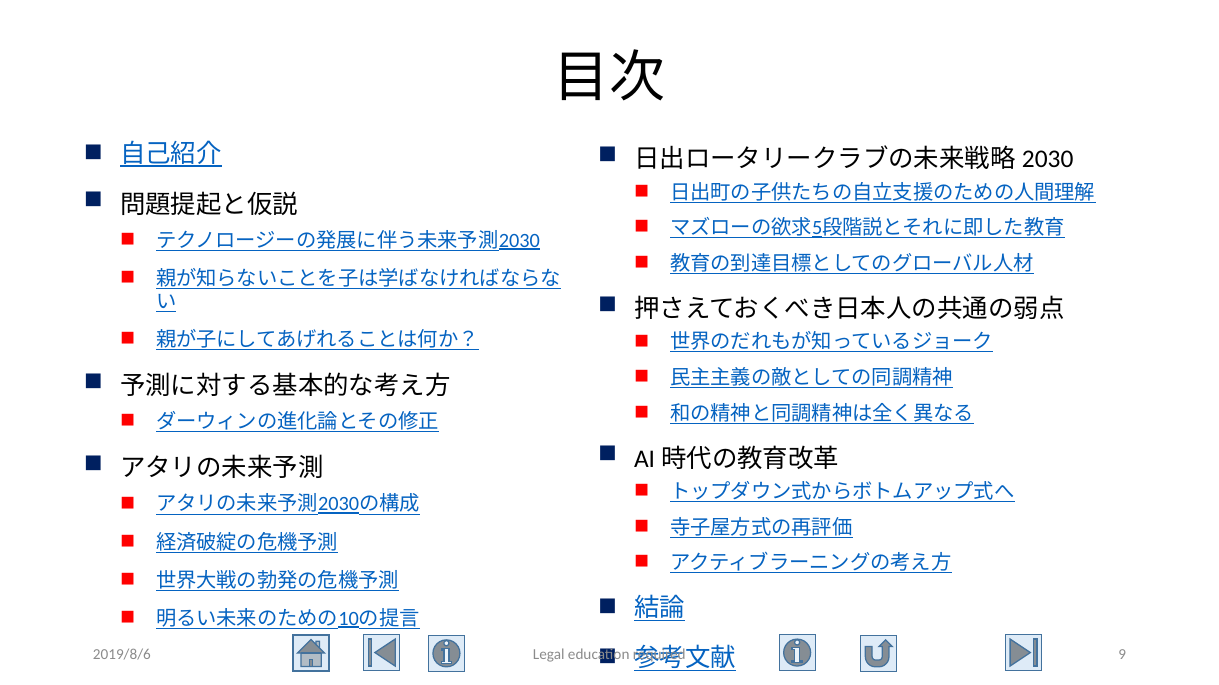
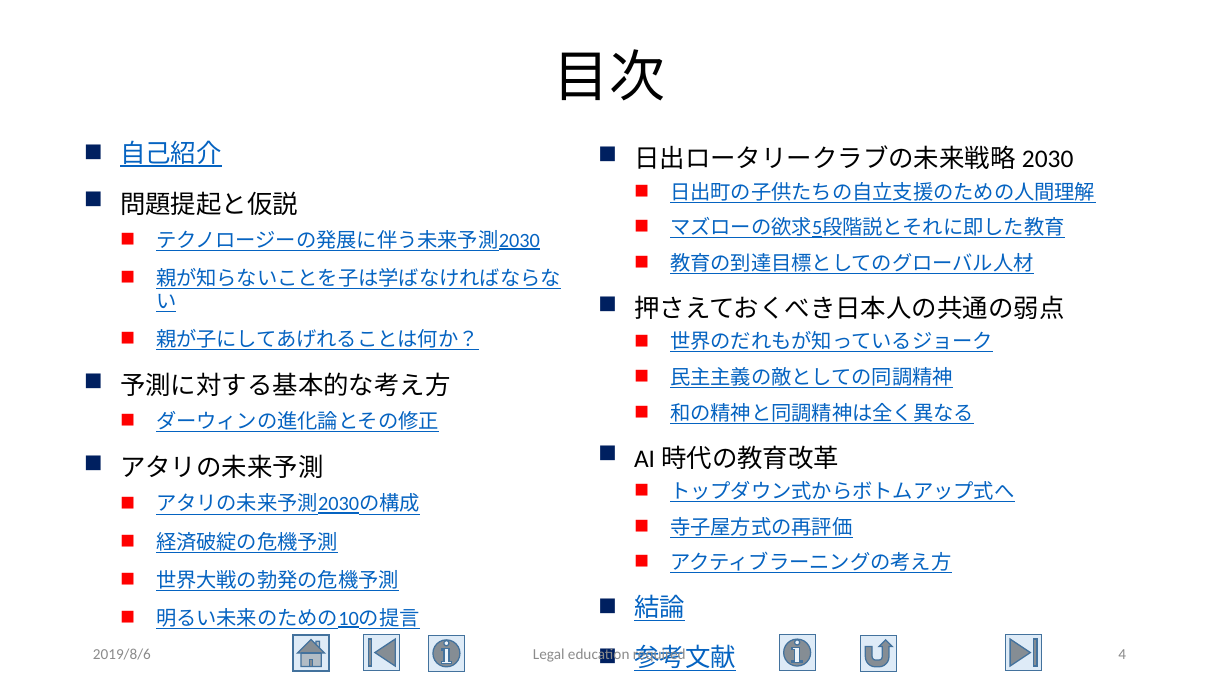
9: 9 -> 4
